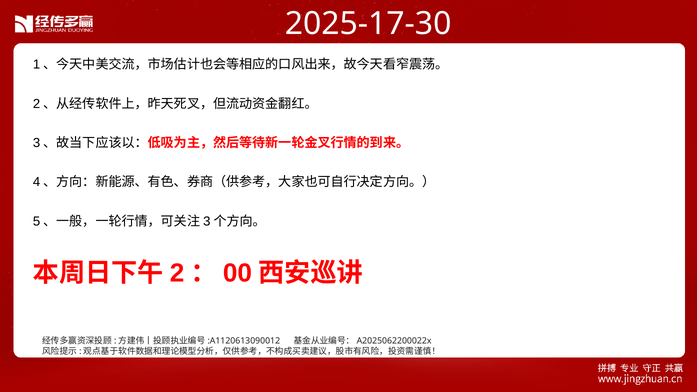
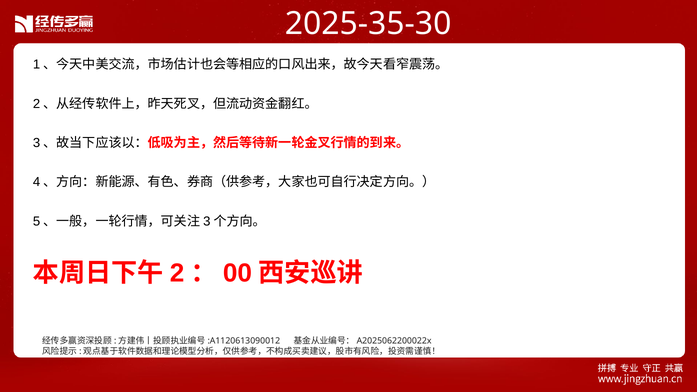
2025-17-30: 2025-17-30 -> 2025-35-30
